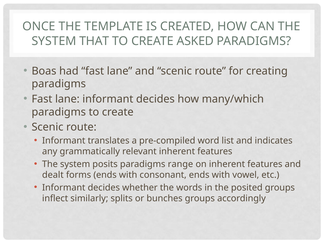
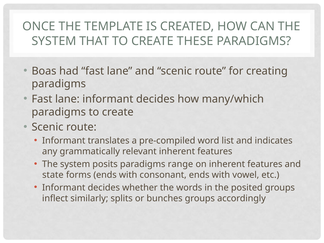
ASKED: ASKED -> THESE
dealt: dealt -> state
